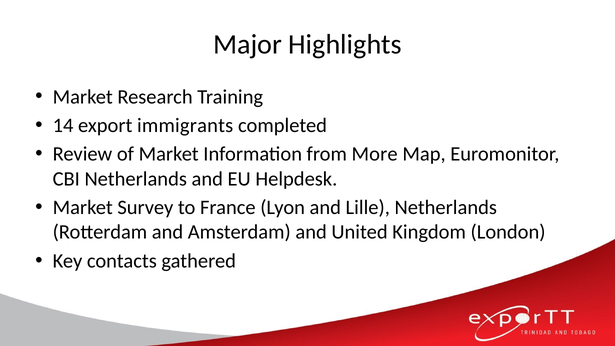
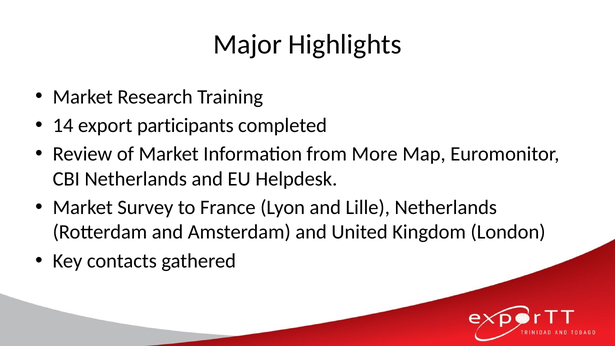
immigrants: immigrants -> participants
